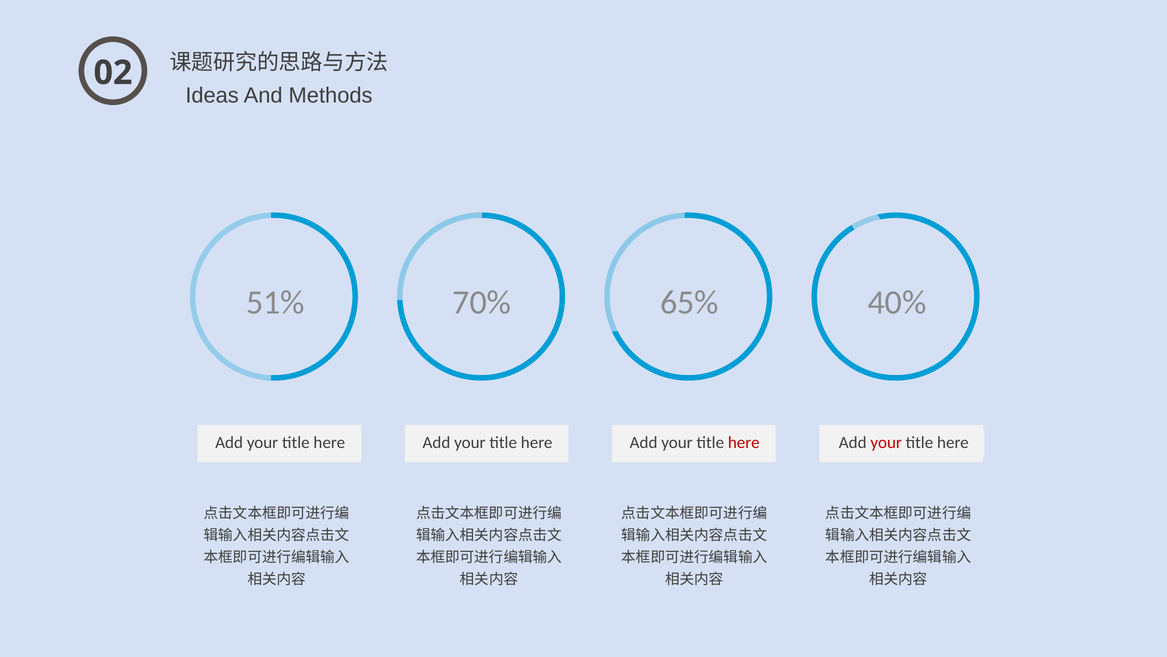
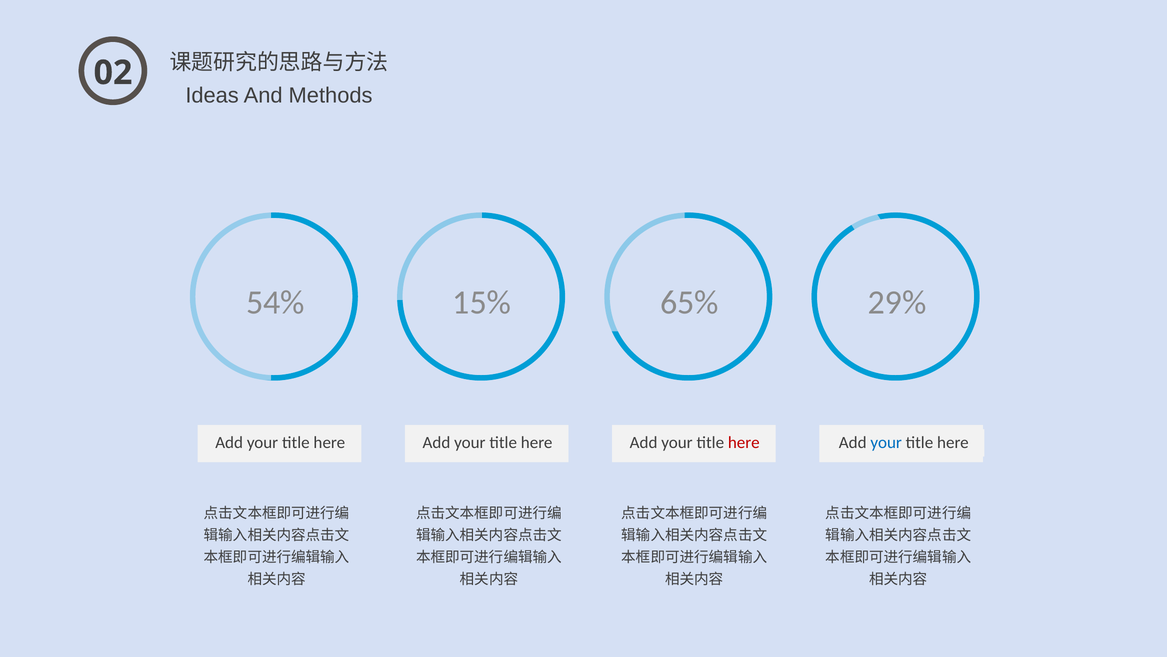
51%: 51% -> 54%
70%: 70% -> 15%
40%: 40% -> 29%
your at (886, 442) colour: red -> blue
